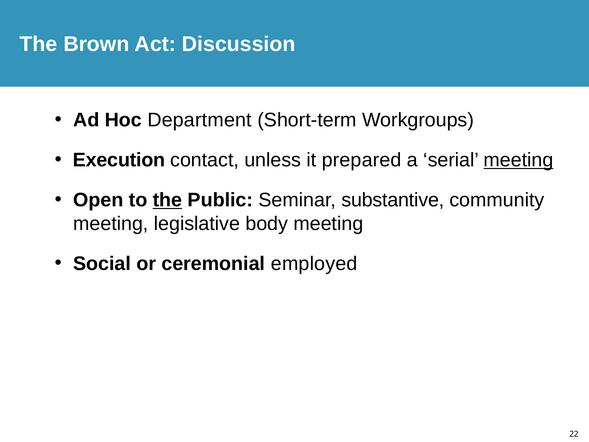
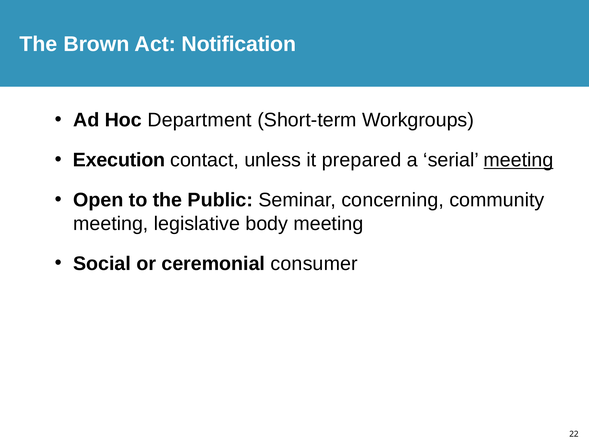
Discussion: Discussion -> Notification
the at (167, 200) underline: present -> none
substantive: substantive -> concerning
employed: employed -> consumer
